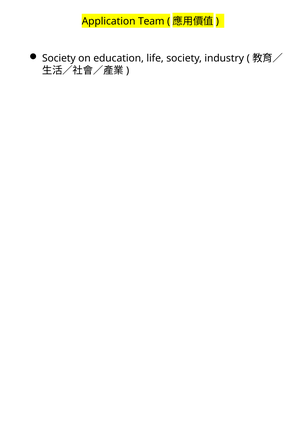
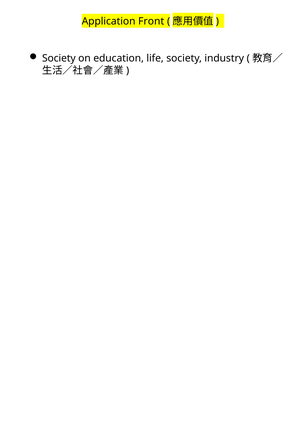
Team: Team -> Front
